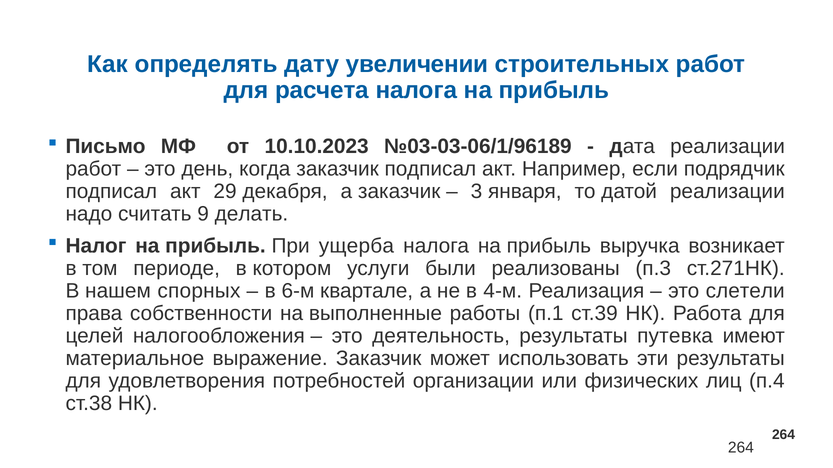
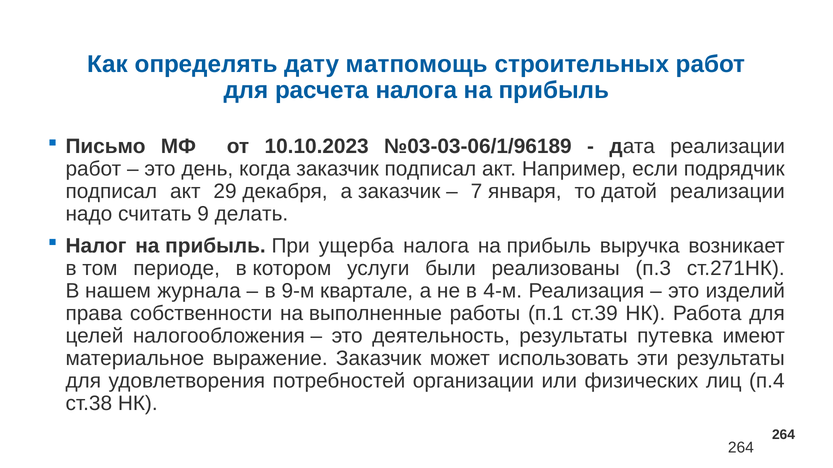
увеличении: увеличении -> матпомощь
3: 3 -> 7
спорных: спорных -> журнала
6-м: 6-м -> 9-м
слетели: слетели -> изделий
